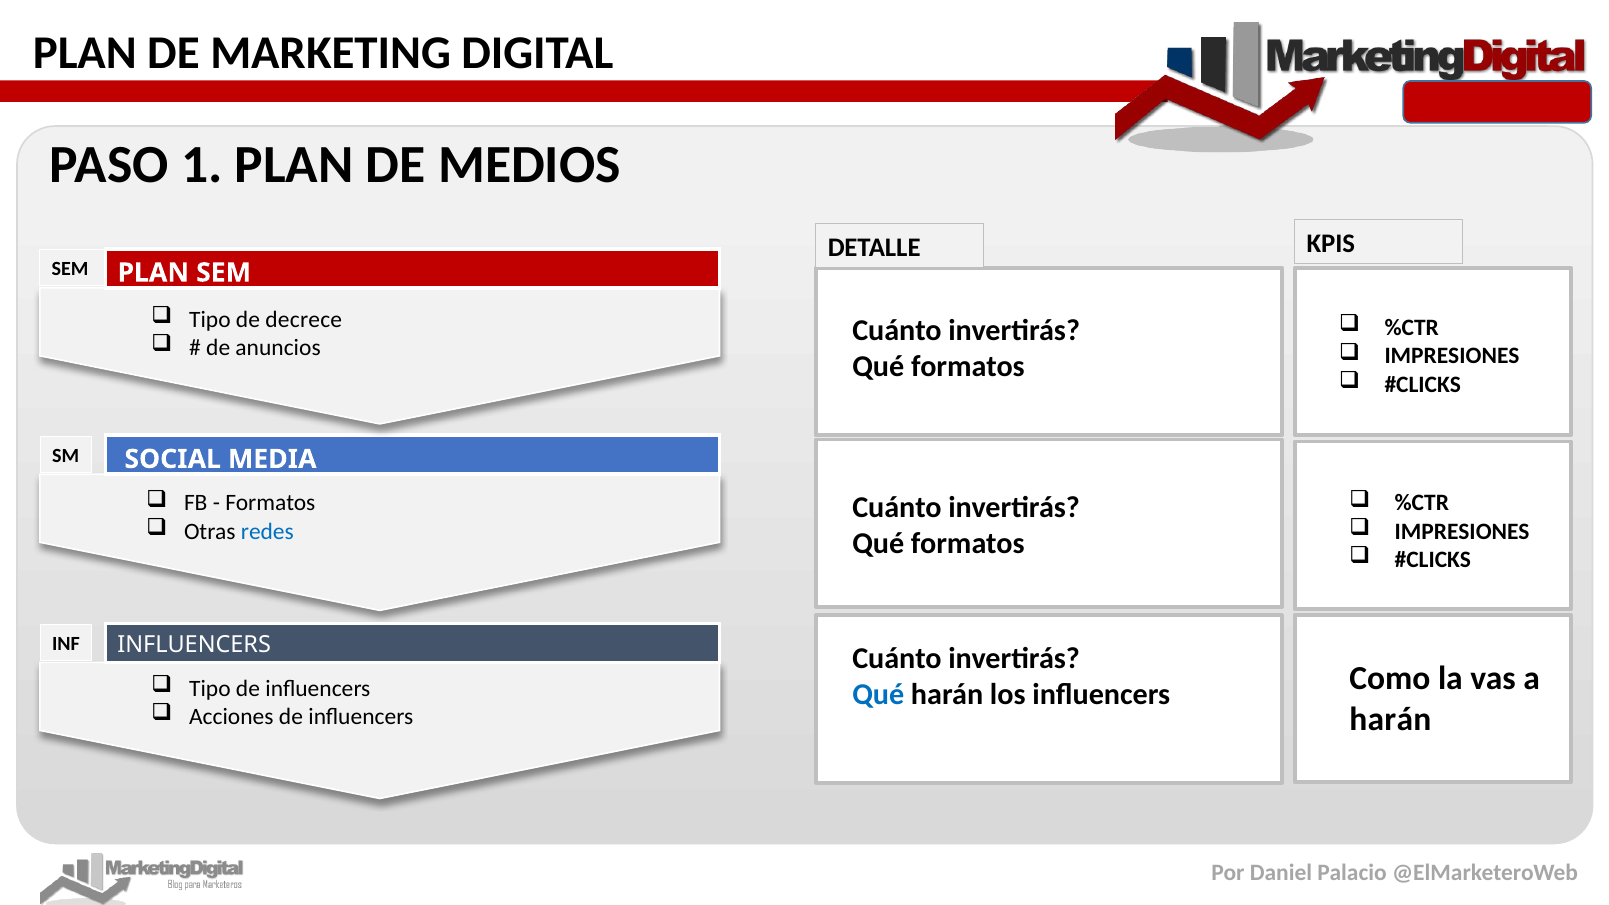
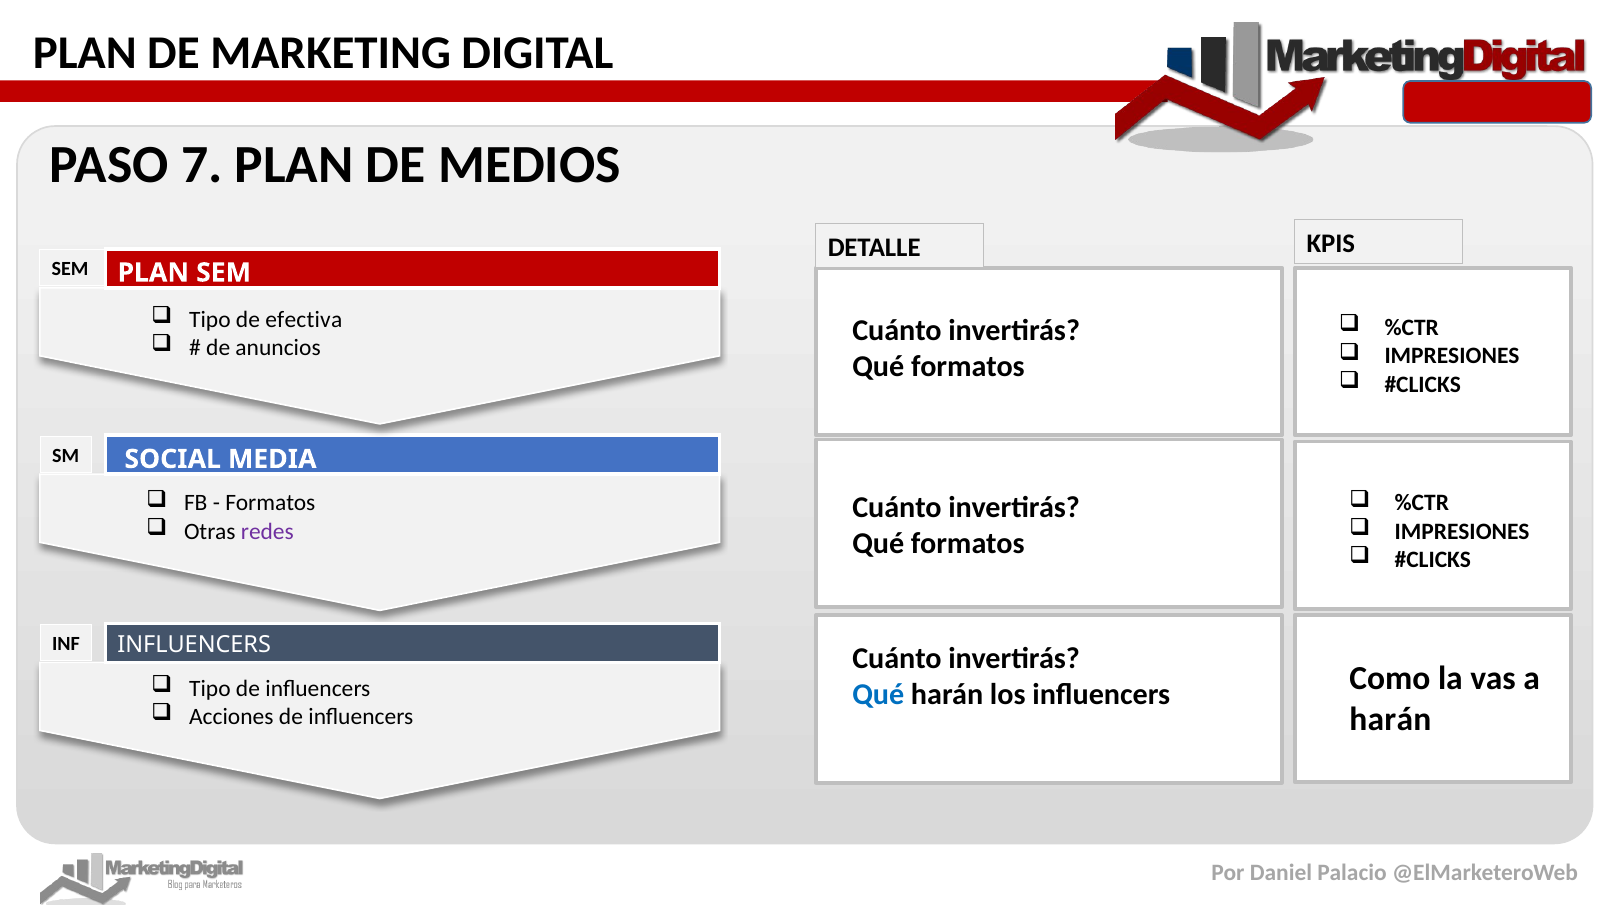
1: 1 -> 7
decrece: decrece -> efectiva
redes colour: blue -> purple
